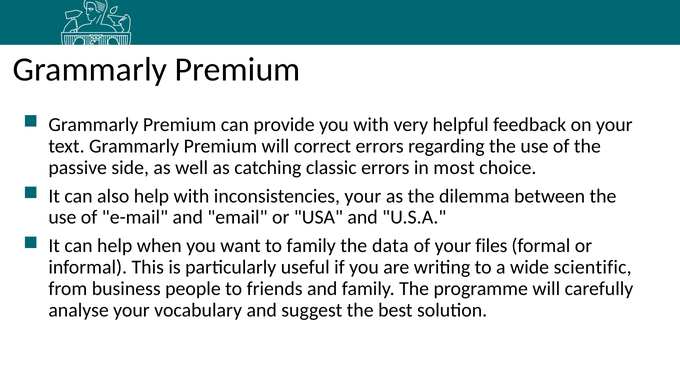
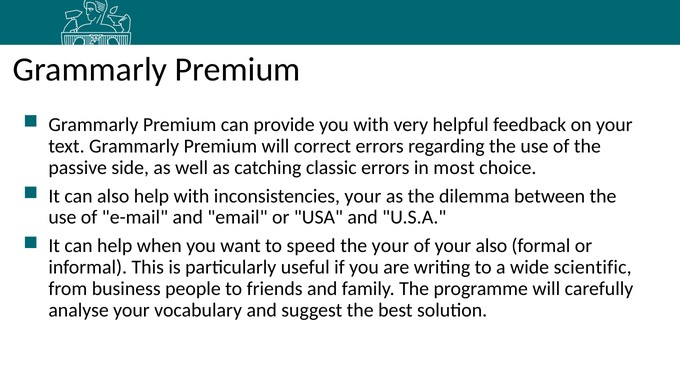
to family: family -> speed
the data: data -> your
your files: files -> also
